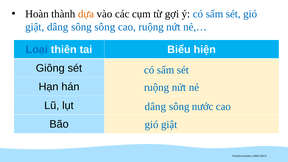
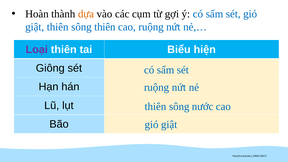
giật dâng: dâng -> thiên
sông sông: sông -> thiên
Loại colour: blue -> purple
dâng at (155, 106): dâng -> thiên
